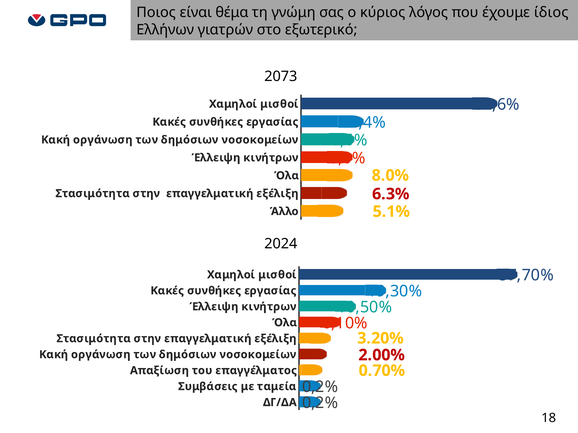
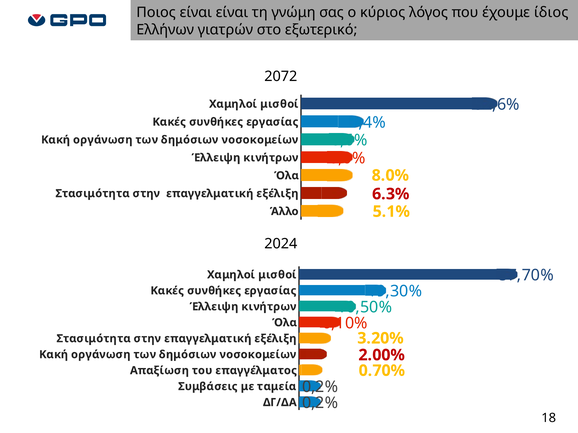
είναι θέμα: θέμα -> είναι
2073: 2073 -> 2072
